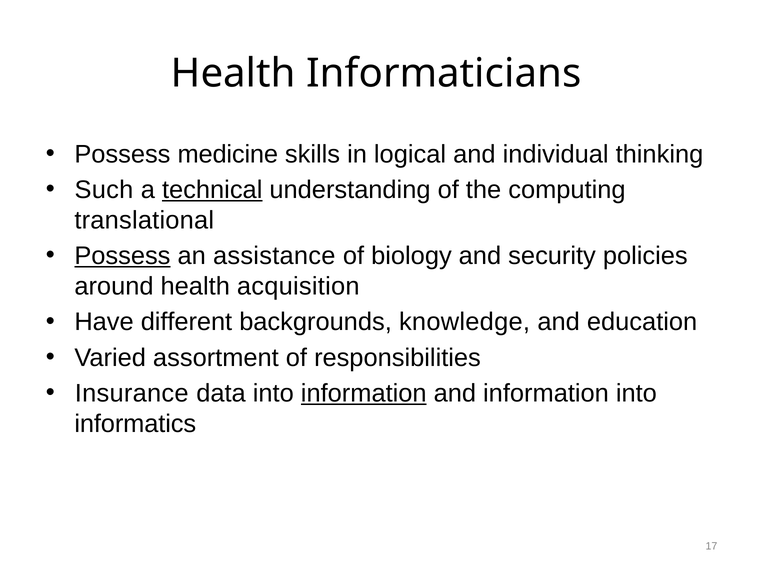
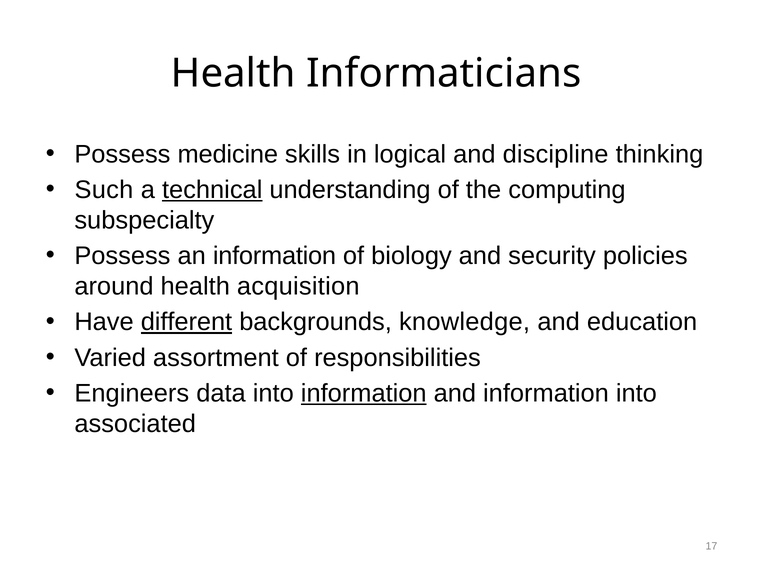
individual: individual -> discipline
translational: translational -> subspecialty
Possess at (122, 256) underline: present -> none
an assistance: assistance -> information
different underline: none -> present
Insurance: Insurance -> Engineers
informatics: informatics -> associated
